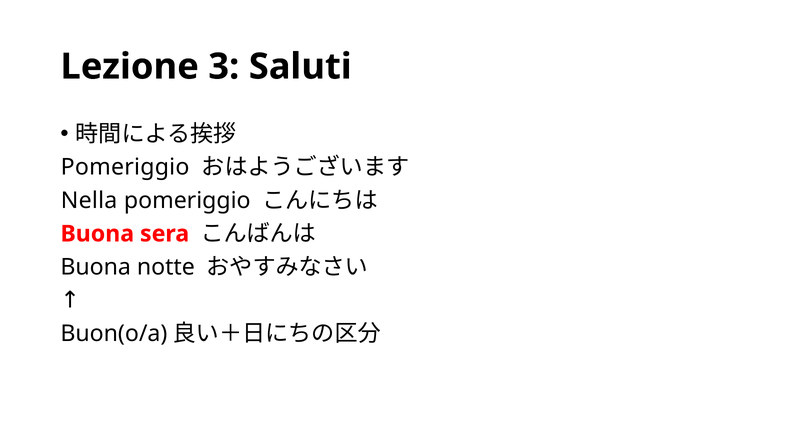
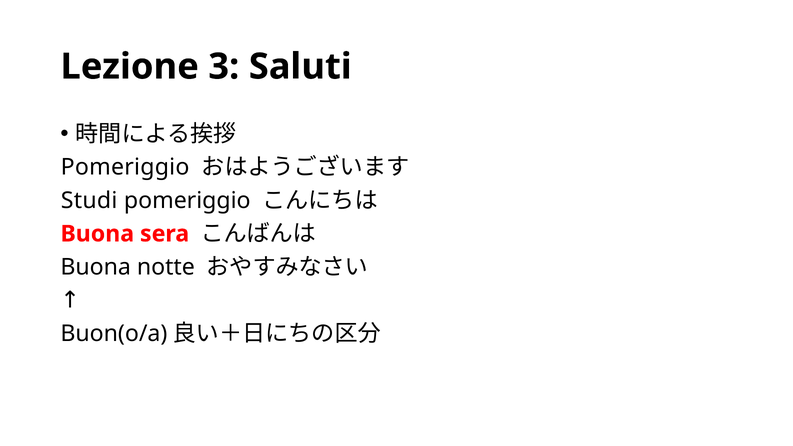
Nella: Nella -> Studi
